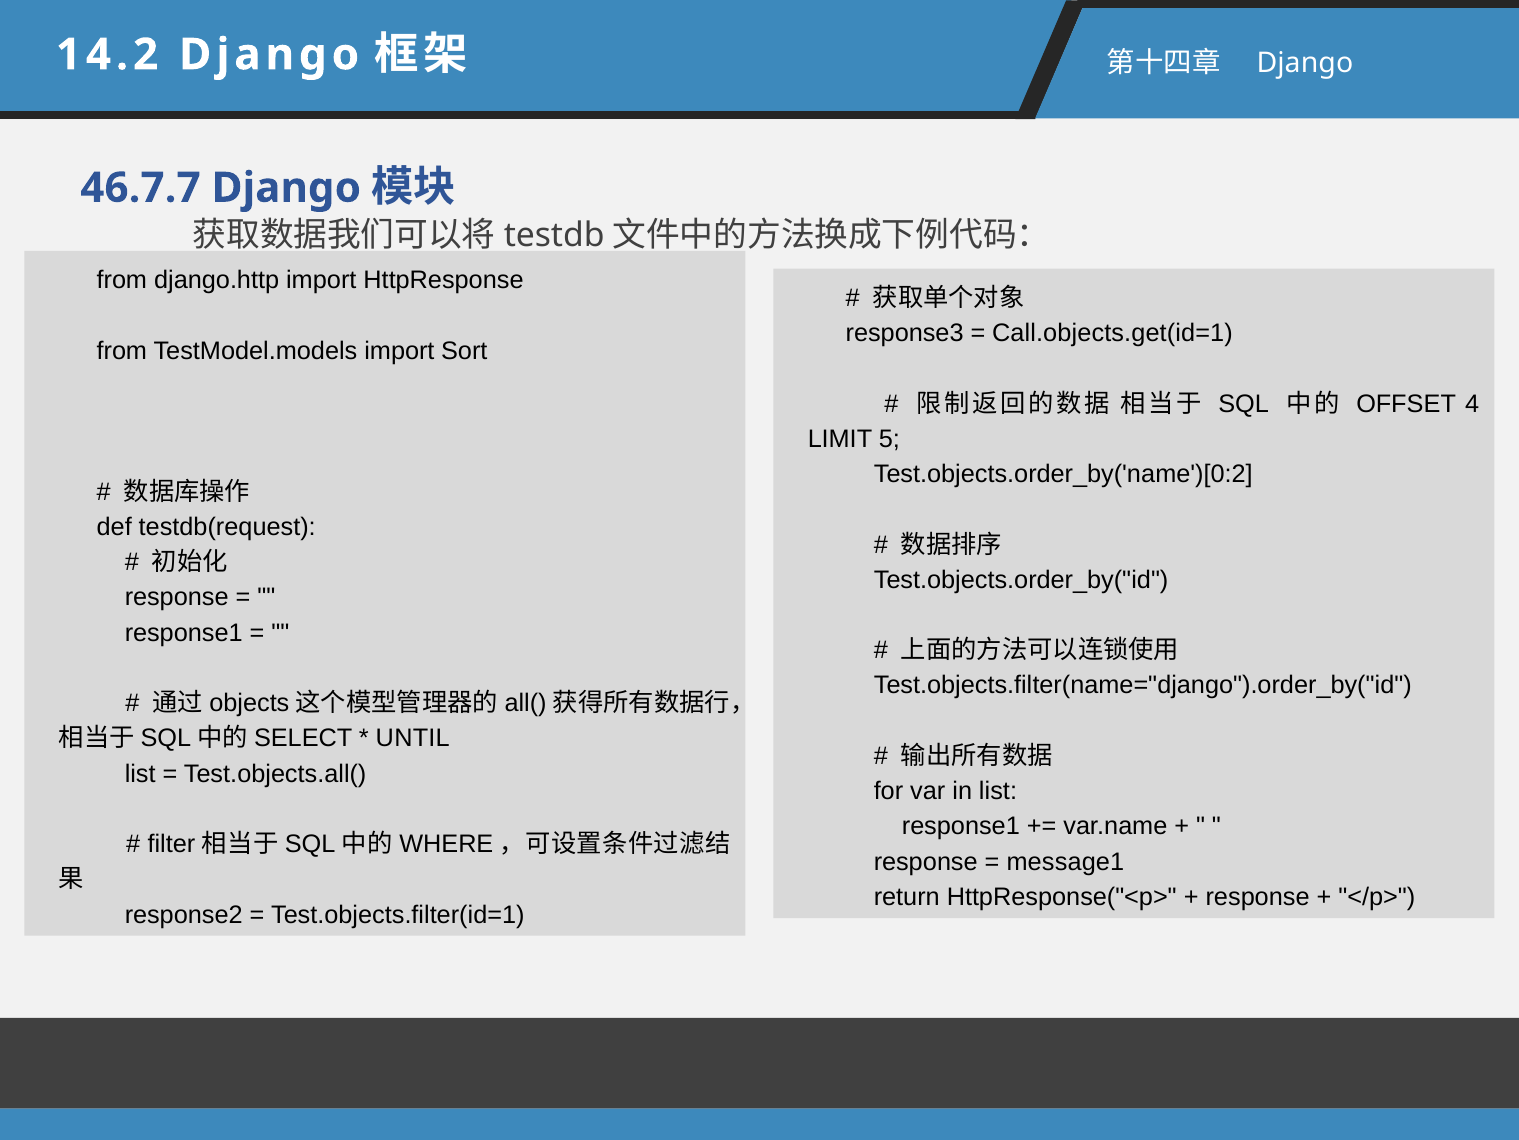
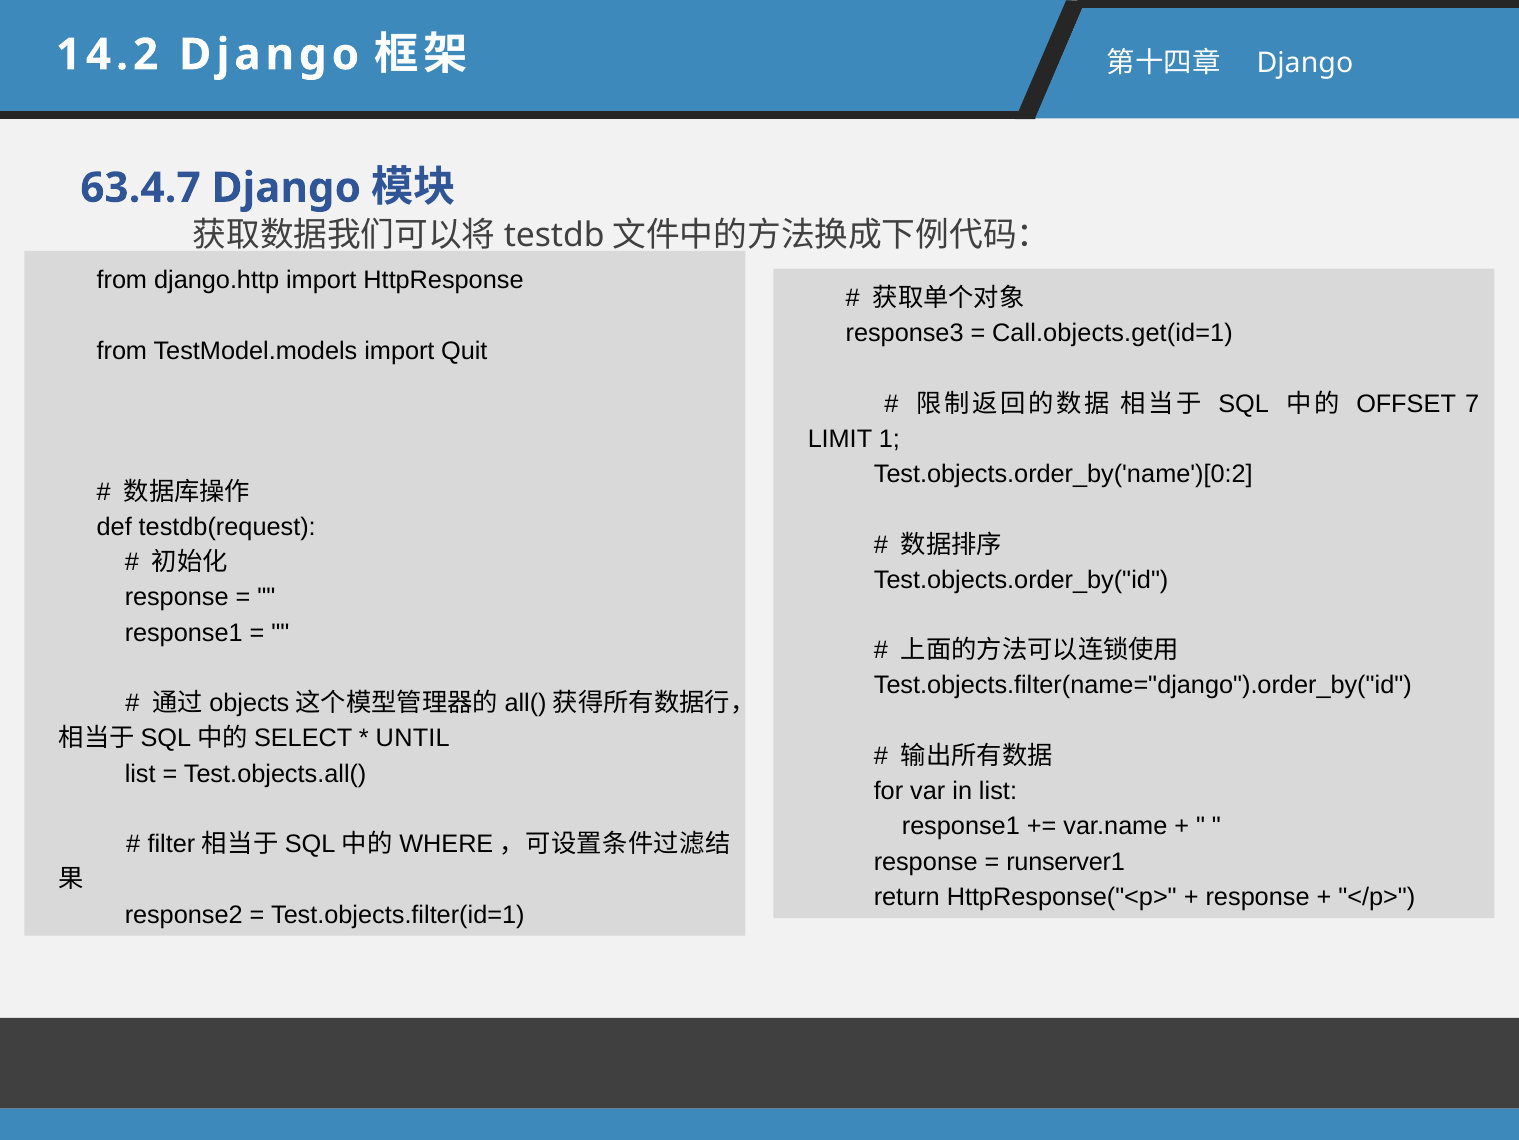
46.7.7: 46.7.7 -> 63.4.7
Sort: Sort -> Quit
4: 4 -> 7
5: 5 -> 1
message1: message1 -> runserver1
